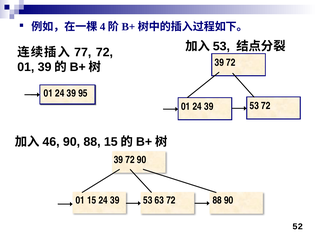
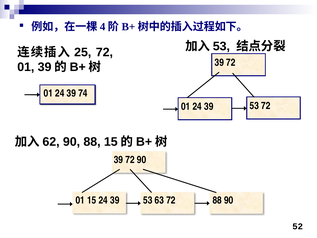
77: 77 -> 25
95: 95 -> 74
46: 46 -> 62
